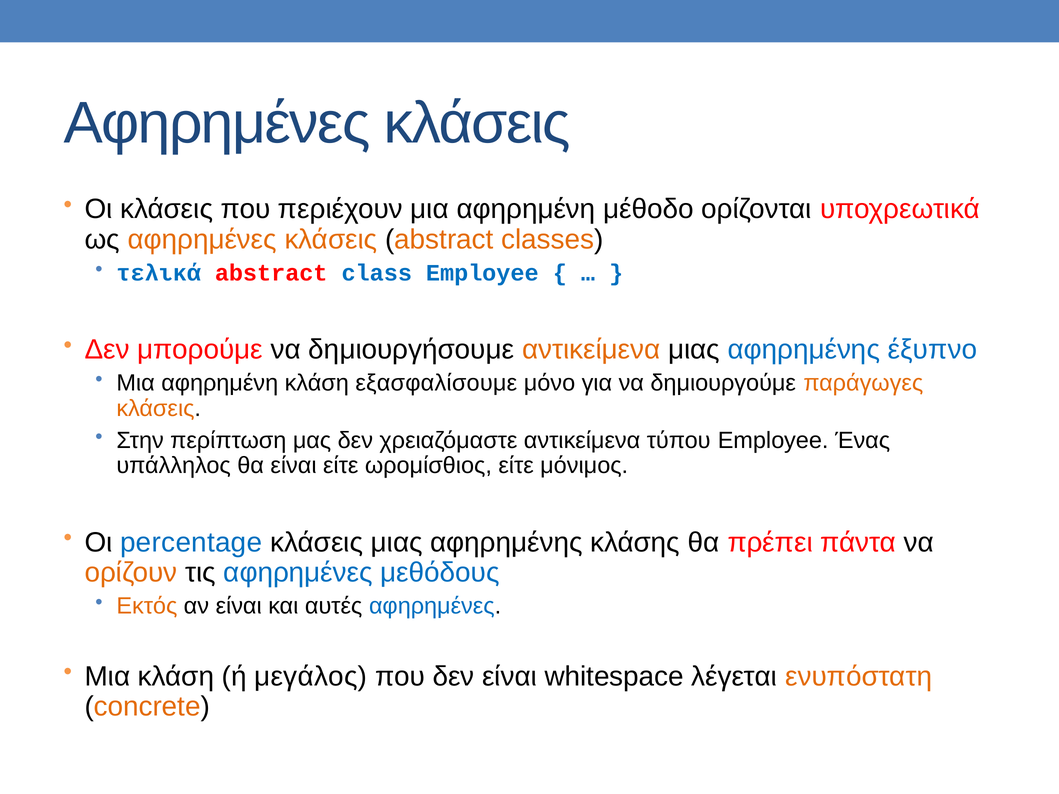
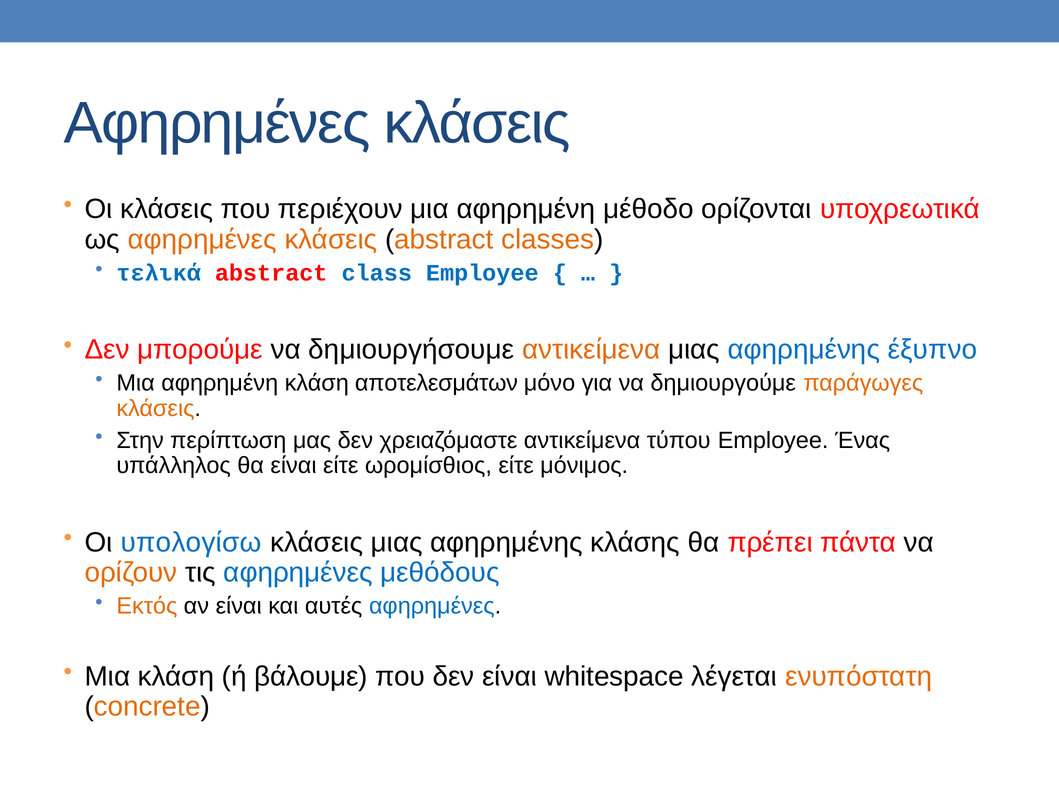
εξασφαλίσουμε: εξασφαλίσουμε -> αποτελεσμάτων
percentage: percentage -> υπολογίσω
μεγάλος: μεγάλος -> βάλουμε
